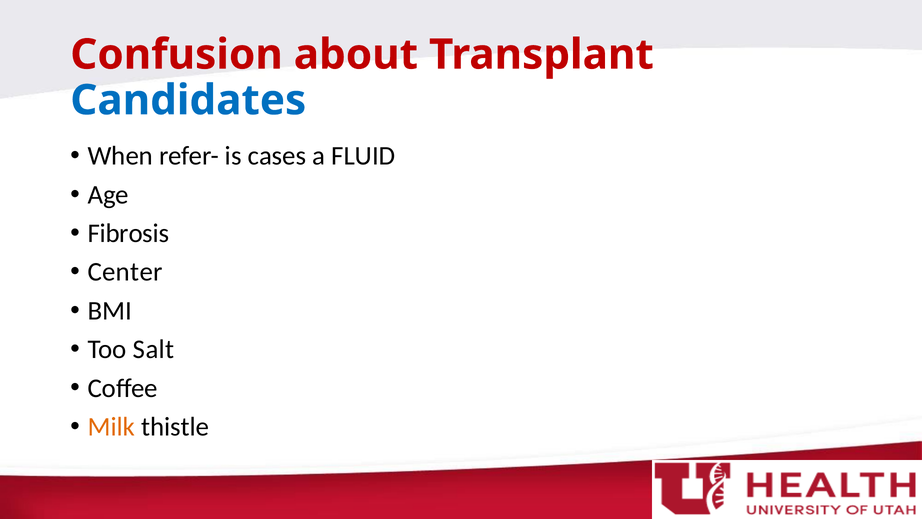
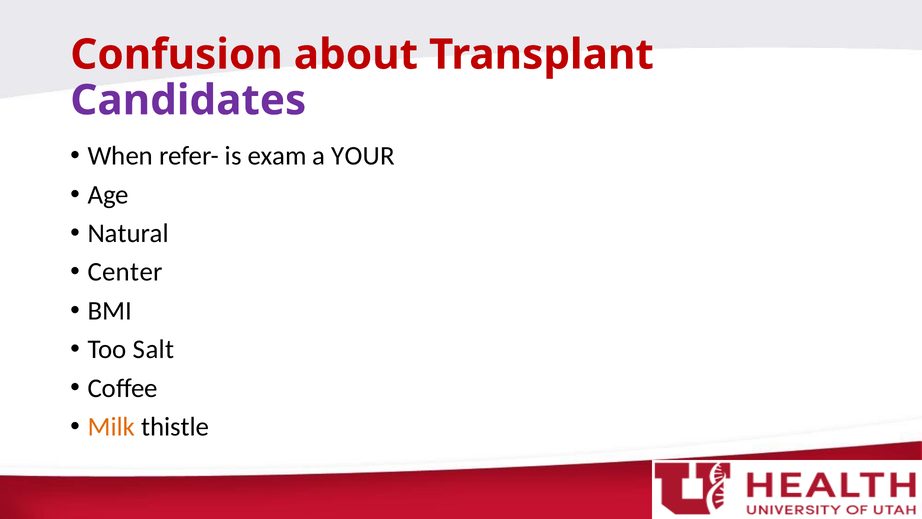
Candidates colour: blue -> purple
cases: cases -> exam
FLUID: FLUID -> YOUR
Fibrosis: Fibrosis -> Natural
